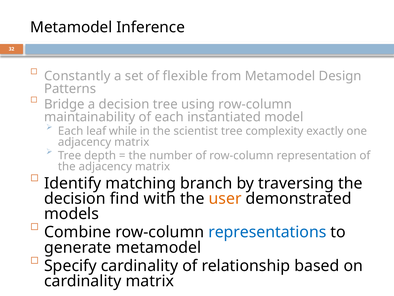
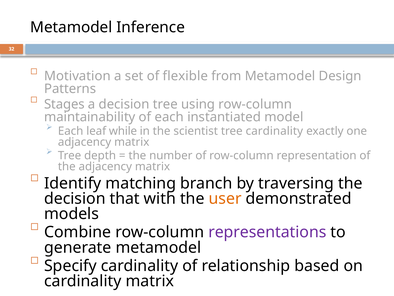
Constantly: Constantly -> Motivation
Bridge: Bridge -> Stages
tree complexity: complexity -> cardinality
find: find -> that
representations colour: blue -> purple
